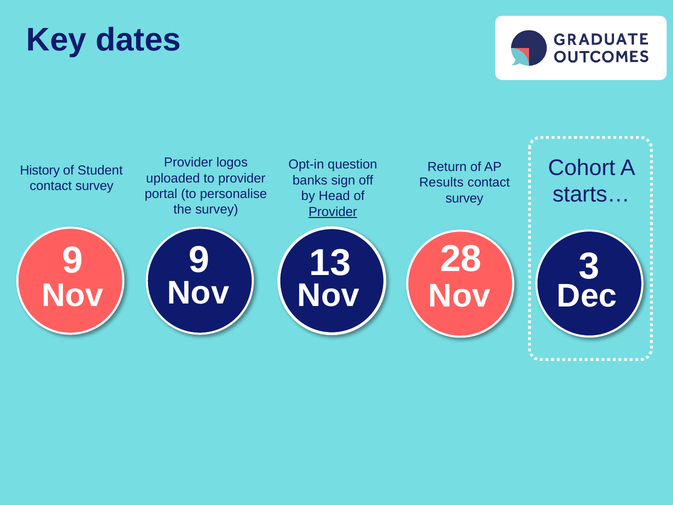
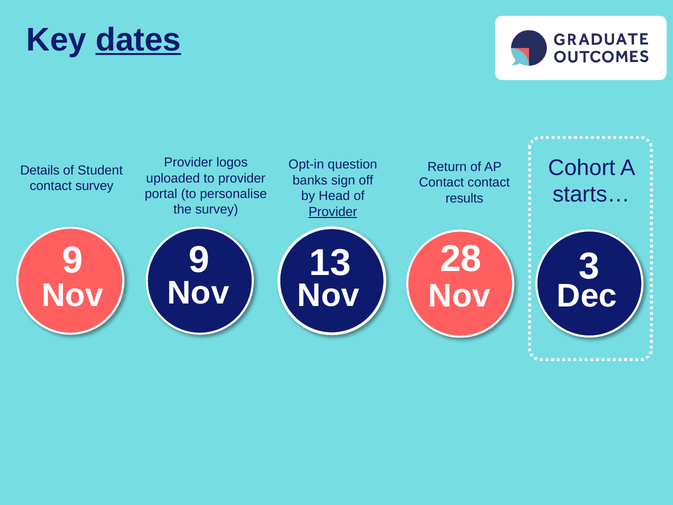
dates underline: none -> present
History: History -> Details
Results at (441, 182): Results -> Contact
survey at (464, 198): survey -> results
